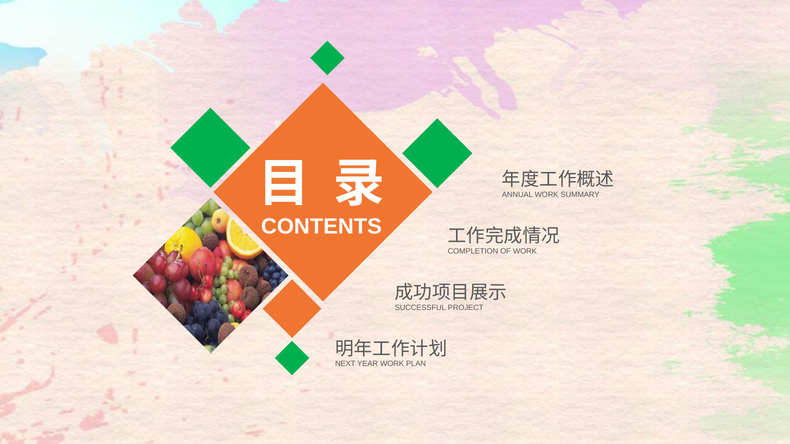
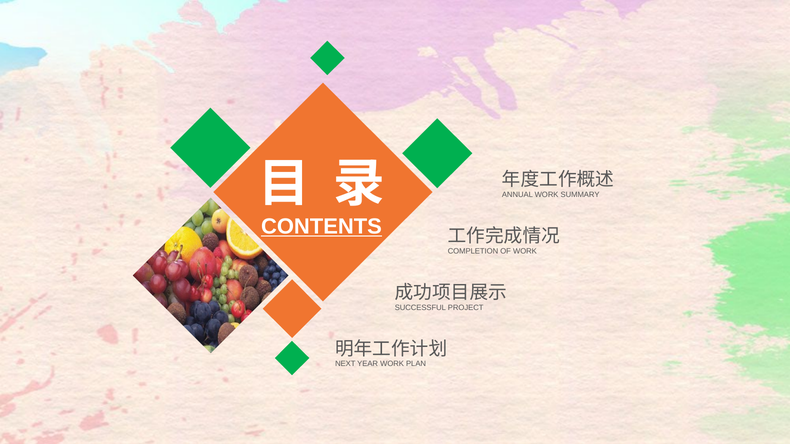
CONTENTS underline: none -> present
